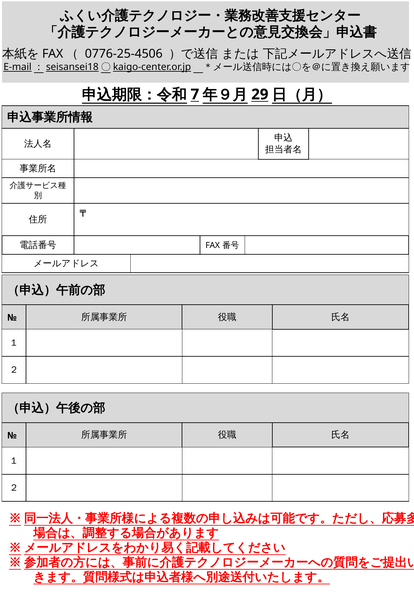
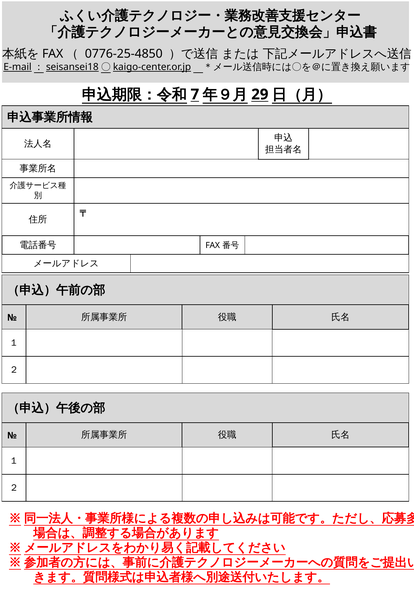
0776-25-4506: 0776-25-4506 -> 0776-25-4850
